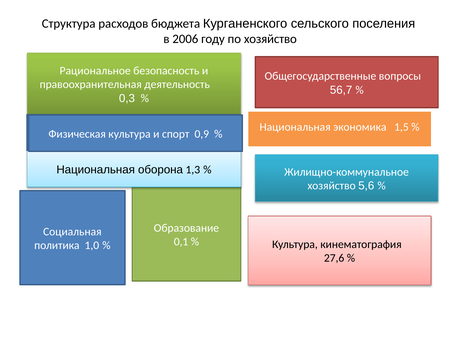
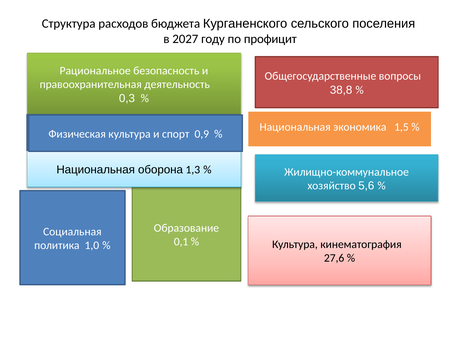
2006: 2006 -> 2027
по хозяйство: хозяйство -> профицит
56,7: 56,7 -> 38,8
